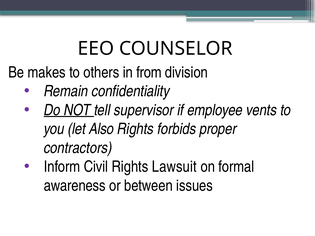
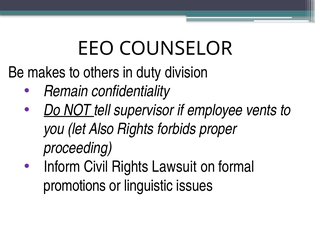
from: from -> duty
contractors: contractors -> proceeding
awareness: awareness -> promotions
between: between -> linguistic
